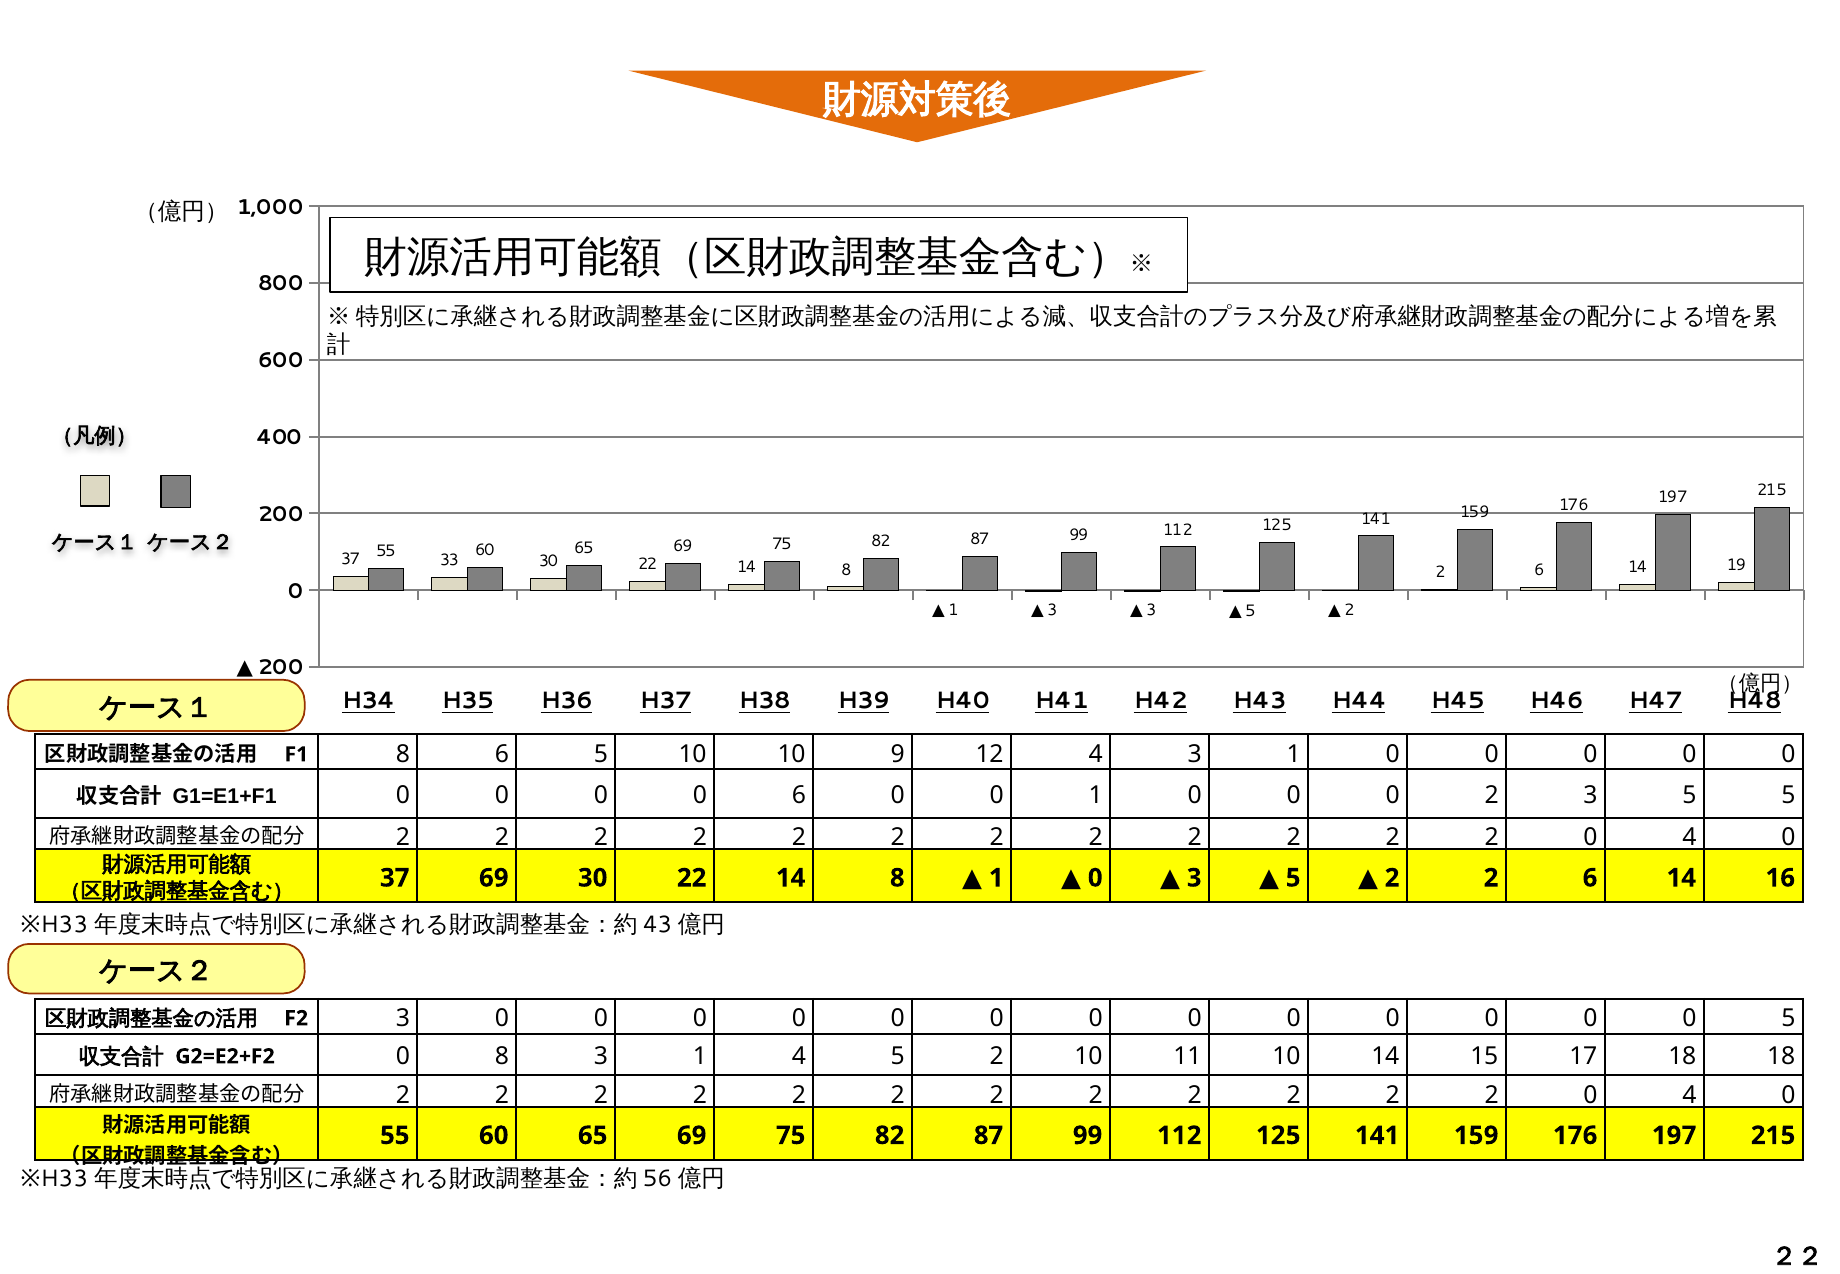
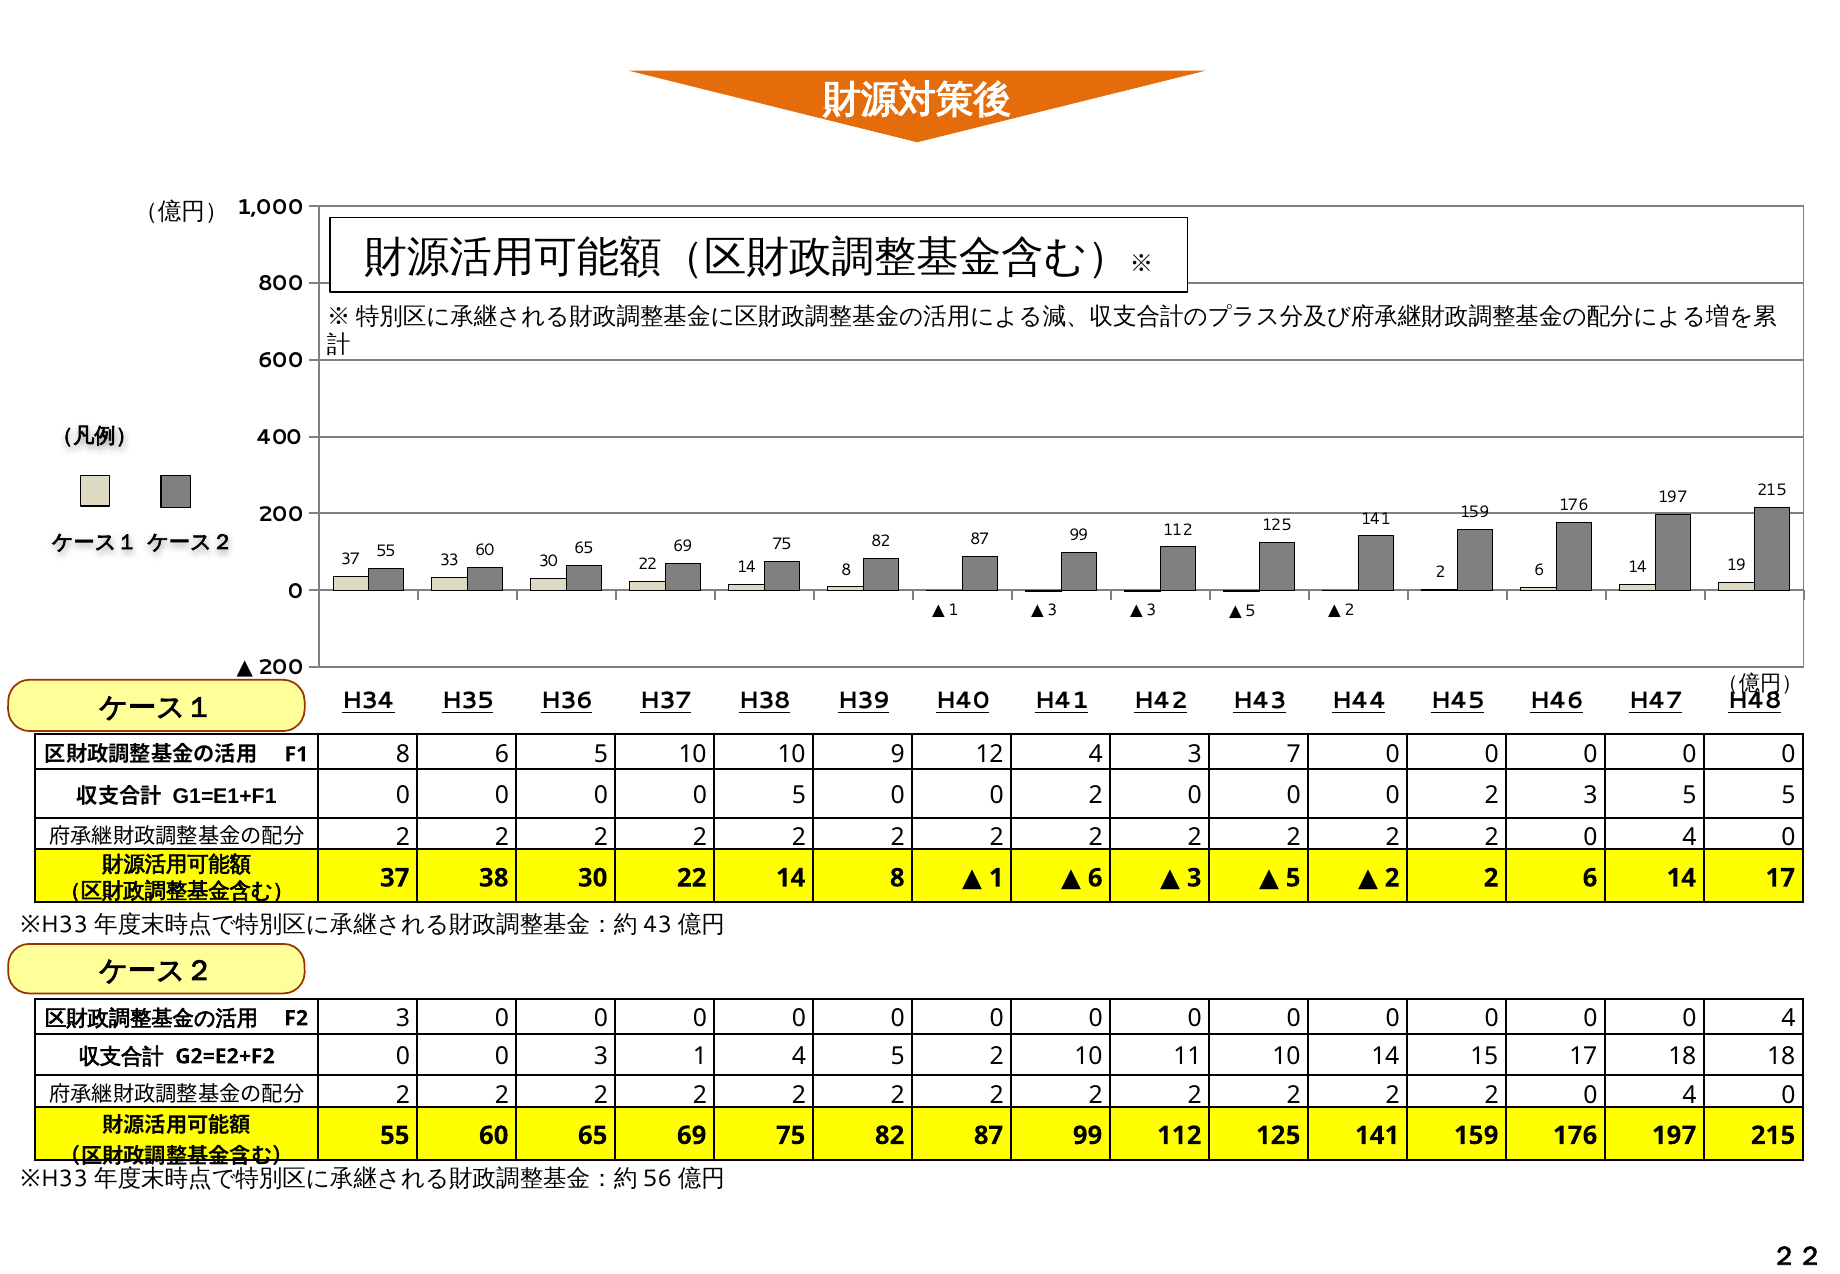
4 3 1: 1 -> 7
0 6: 6 -> 5
1 at (1096, 795): 1 -> 2
37 69: 69 -> 38
0 at (1095, 878): 0 -> 6
14 16: 16 -> 17
0 0 5: 5 -> 4
G2=E2+F2 0 8: 8 -> 0
